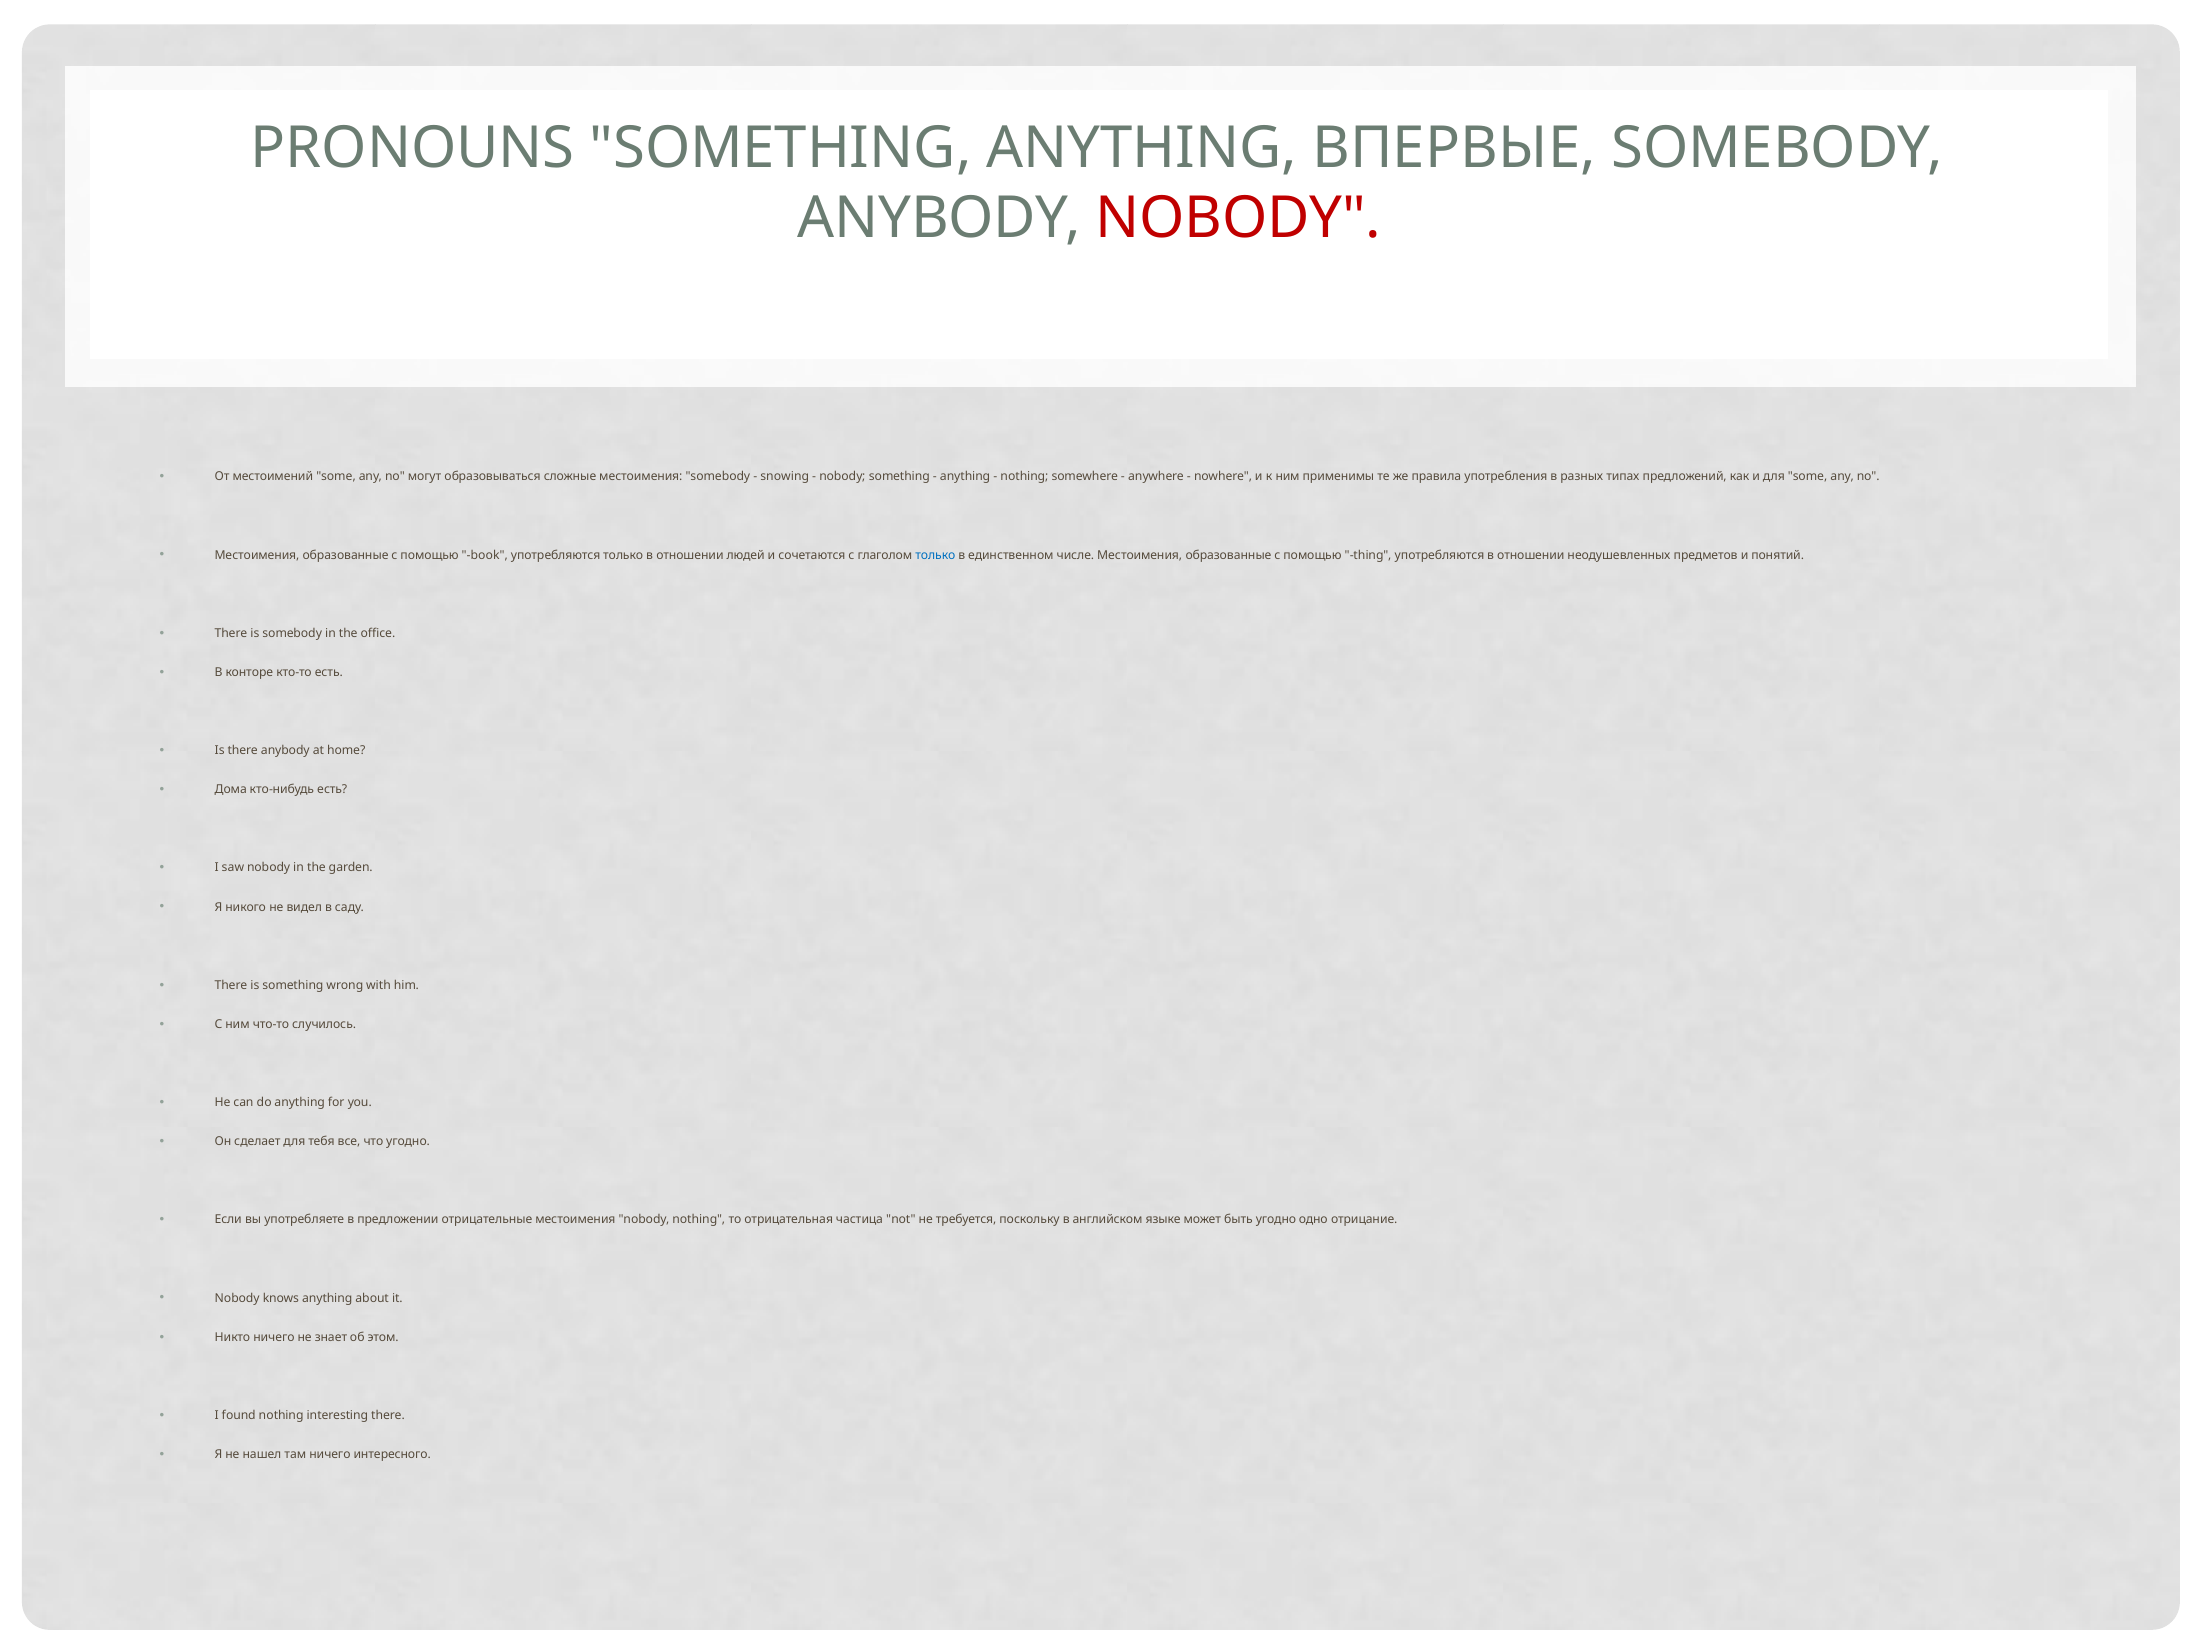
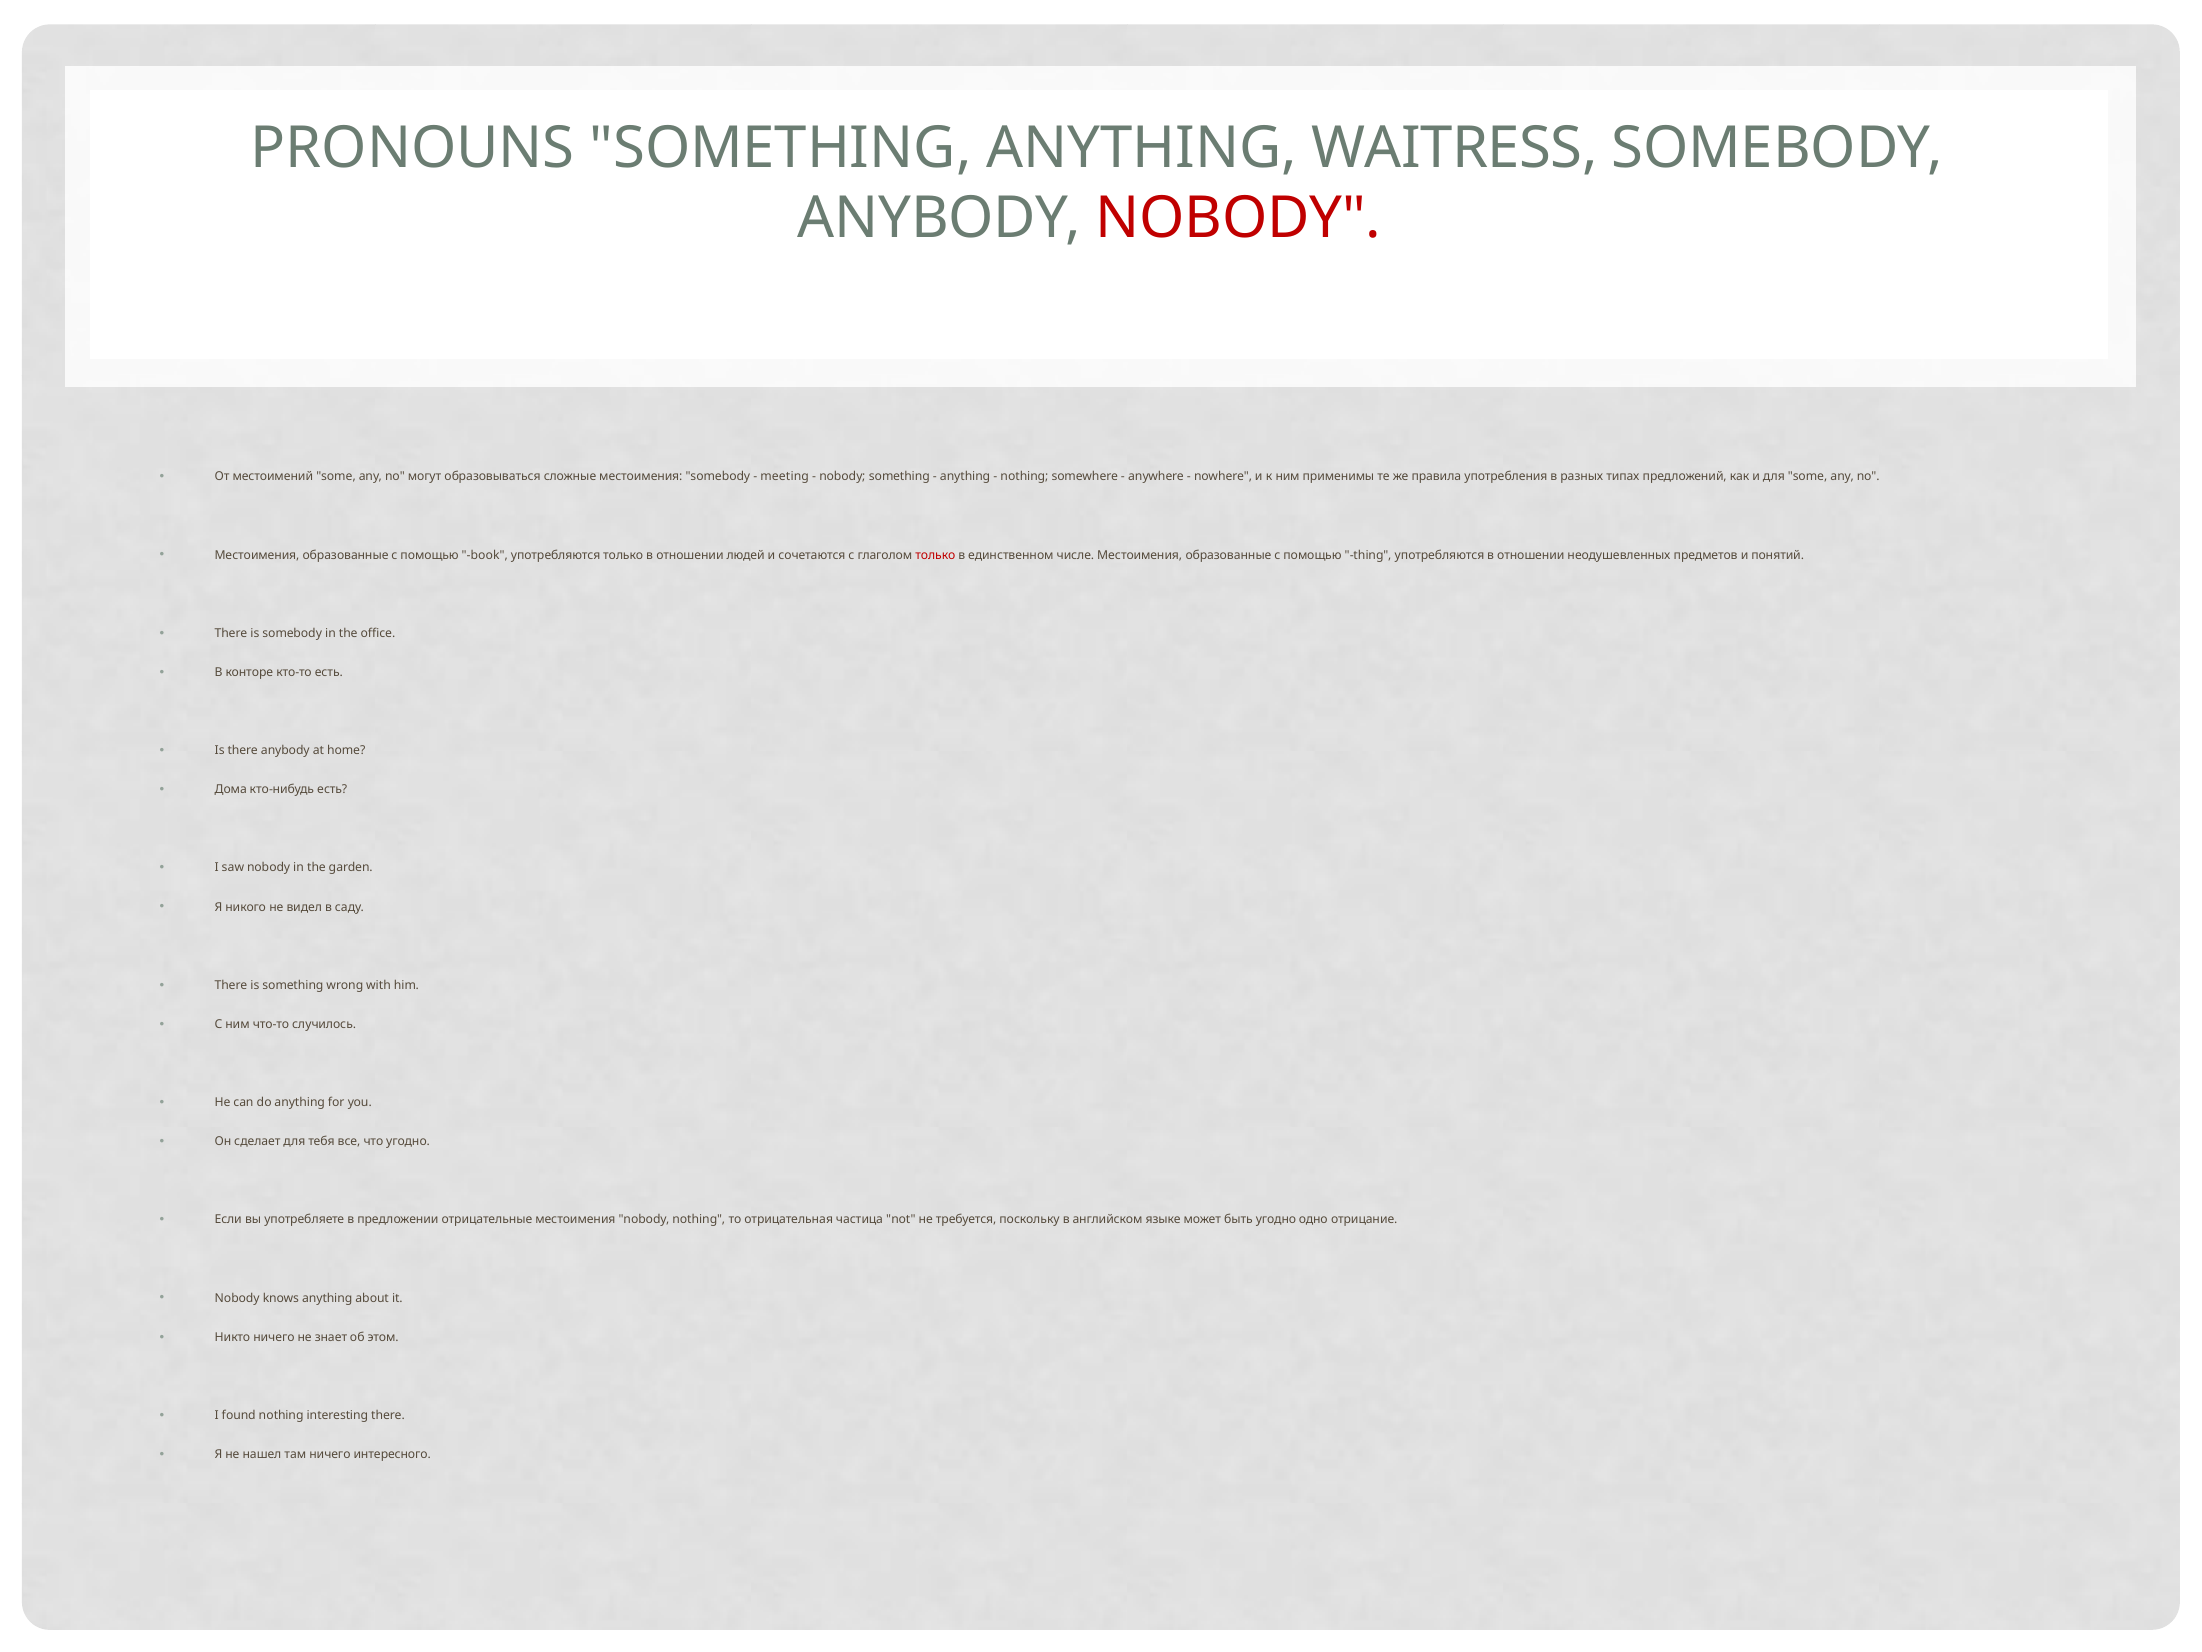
ВПЕРВЫЕ: ВПЕРВЫЕ -> WAITRESS
snowing: snowing -> meeting
только at (935, 555) colour: blue -> red
